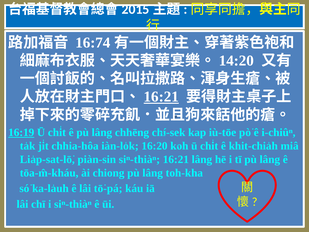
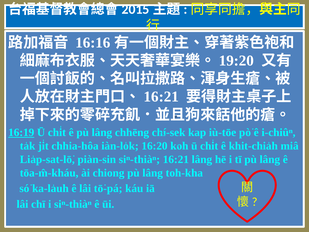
16:74: 16:74 -> 16:16
14:20: 14:20 -> 19:20
16:21 at (161, 97) underline: present -> none
